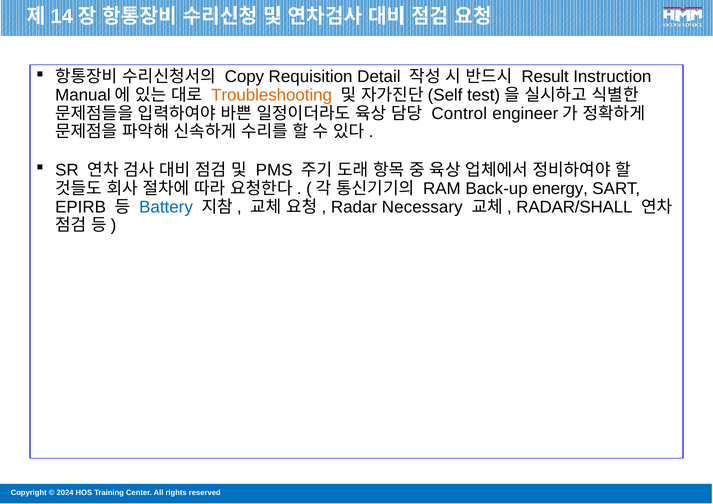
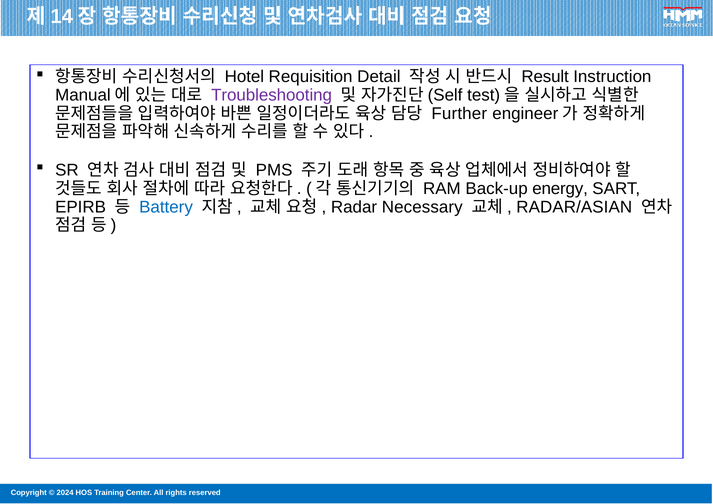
Copy: Copy -> Hotel
Troubleshooting colour: orange -> purple
Control: Control -> Further
RADAR/SHALL: RADAR/SHALL -> RADAR/ASIAN
